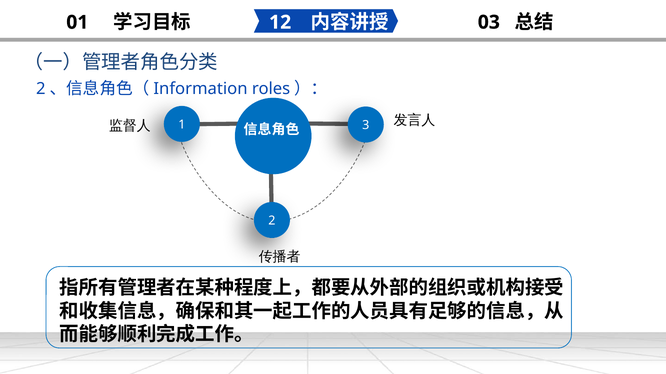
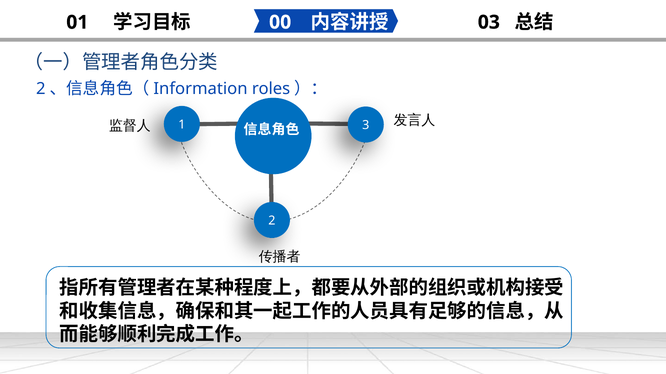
12: 12 -> 00
